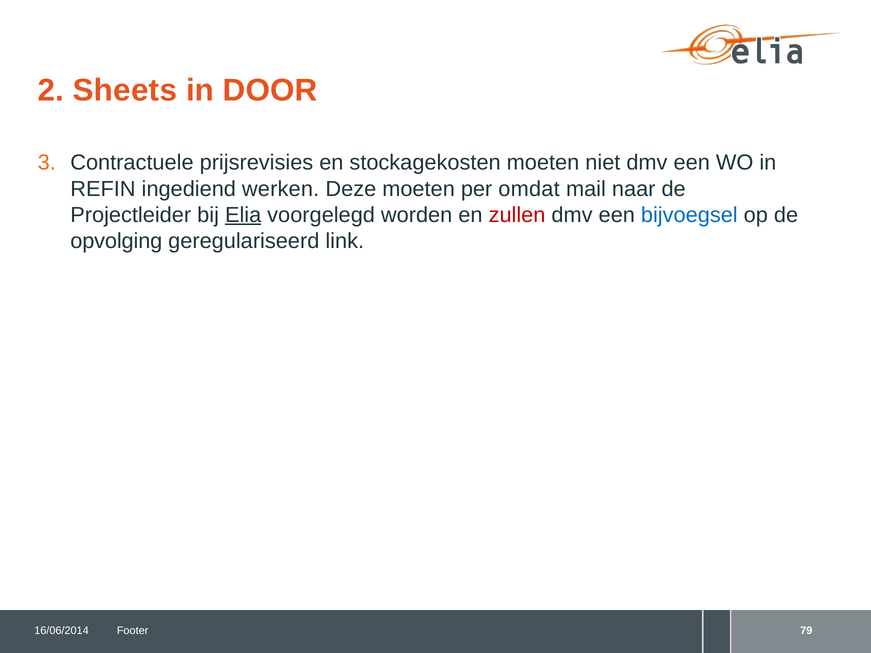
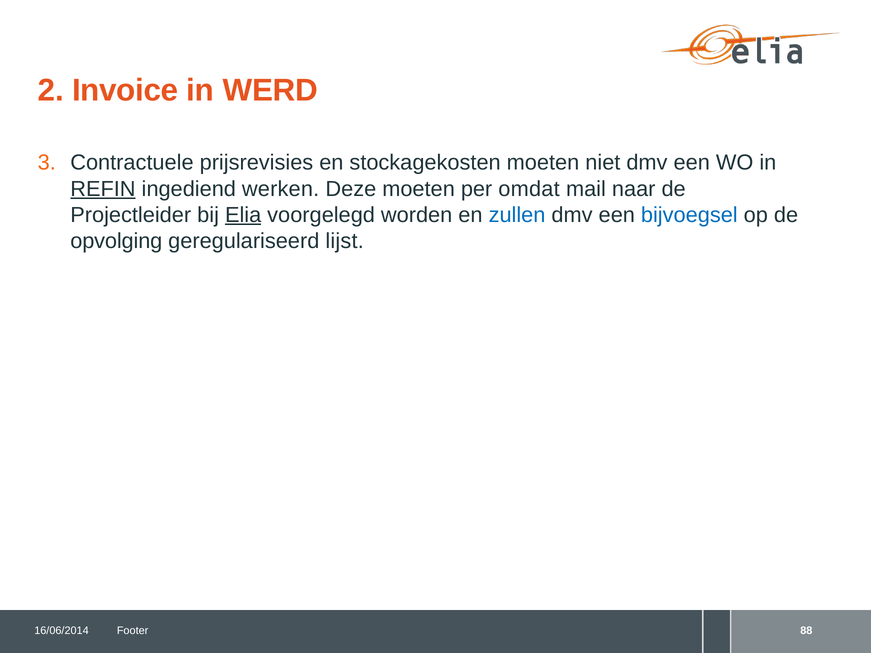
Sheets: Sheets -> Invoice
DOOR: DOOR -> WERD
REFIN underline: none -> present
zullen colour: red -> blue
link: link -> lijst
79: 79 -> 88
